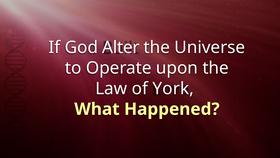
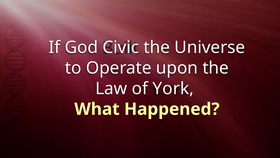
Alter: Alter -> Civic
